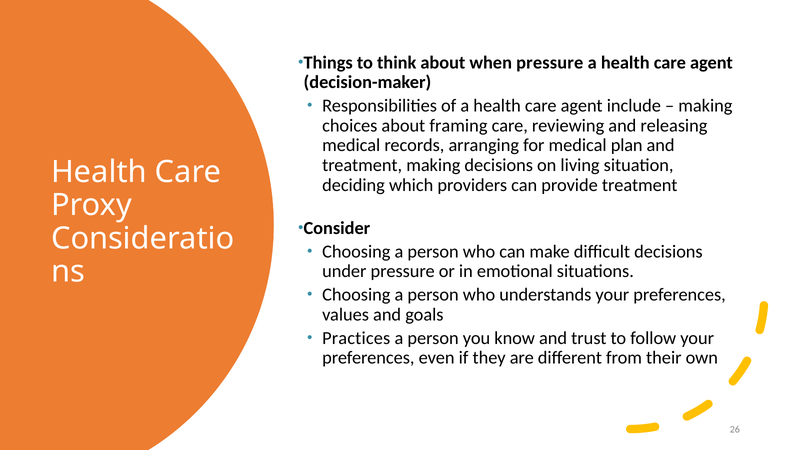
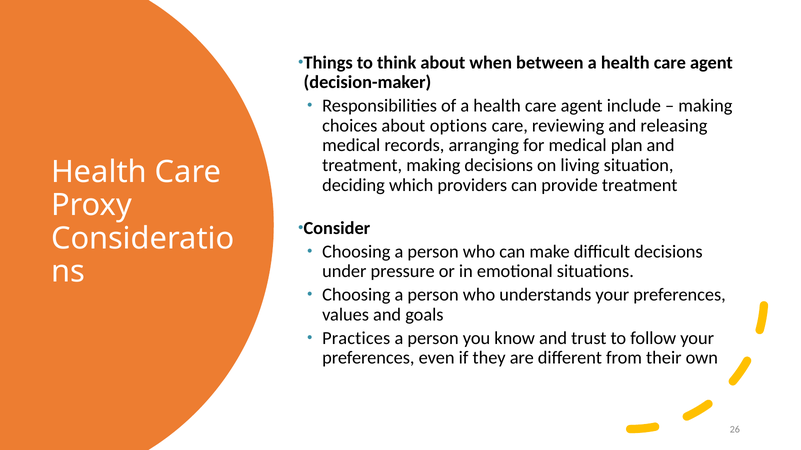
when pressure: pressure -> between
framing: framing -> options
